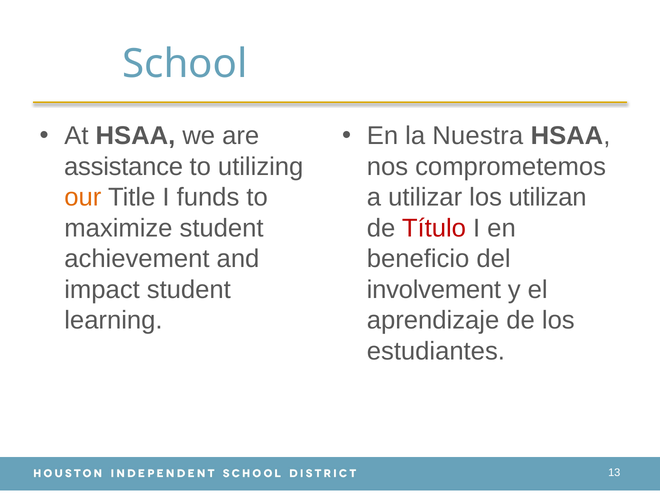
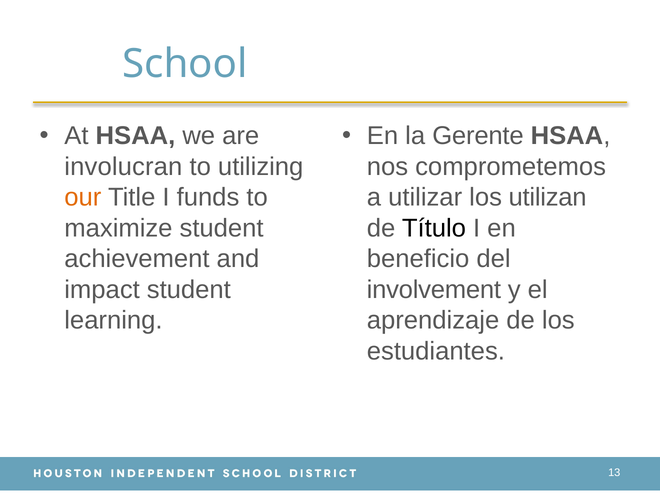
Nuestra: Nuestra -> Gerente
assistance: assistance -> involucran
Título colour: red -> black
